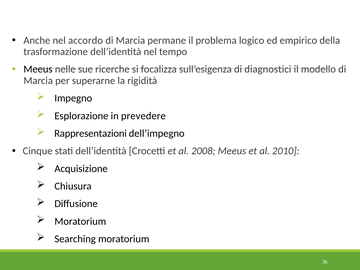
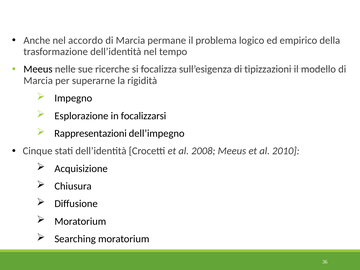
diagnostici: diagnostici -> tipizzazioni
prevedere: prevedere -> focalizzarsi
